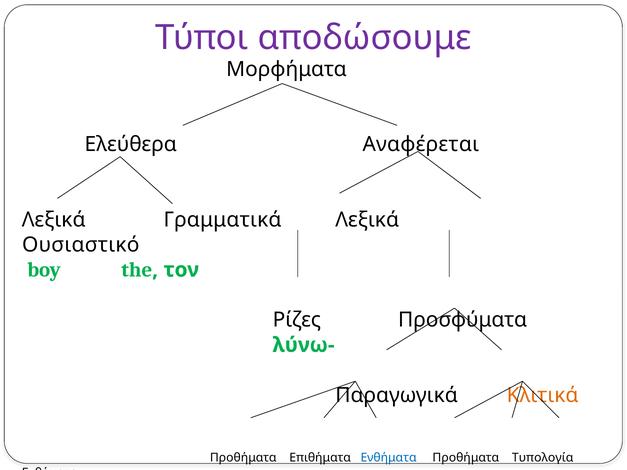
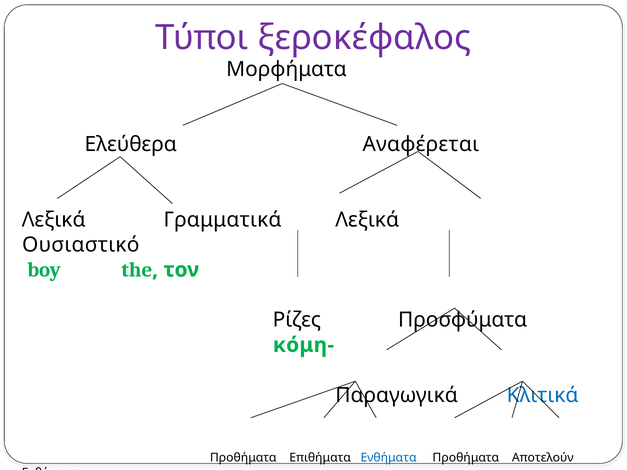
αποδώσουμε: αποδώσουμε -> ξεροκέφαλος
λύνω-: λύνω- -> κόμη-
Κλιτικά colour: orange -> blue
Τυπολογία: Τυπολογία -> Αποτελούν
